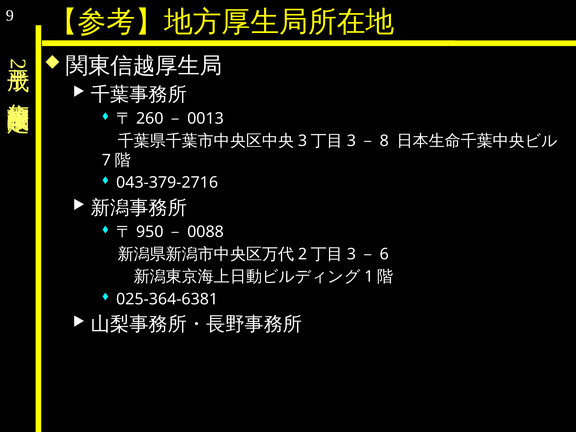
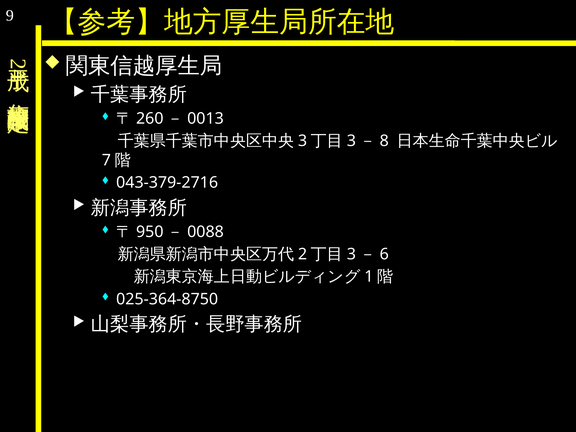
025-364-6381: 025-364-6381 -> 025-364-8750
